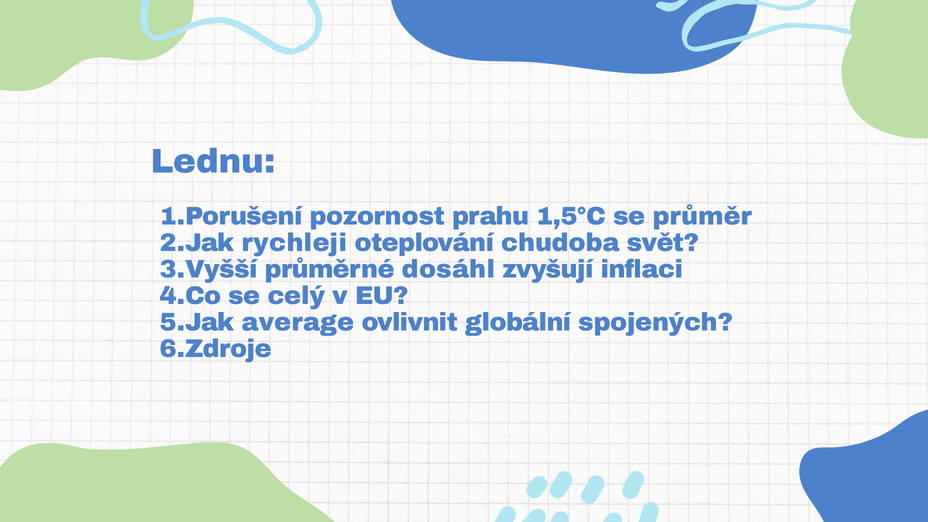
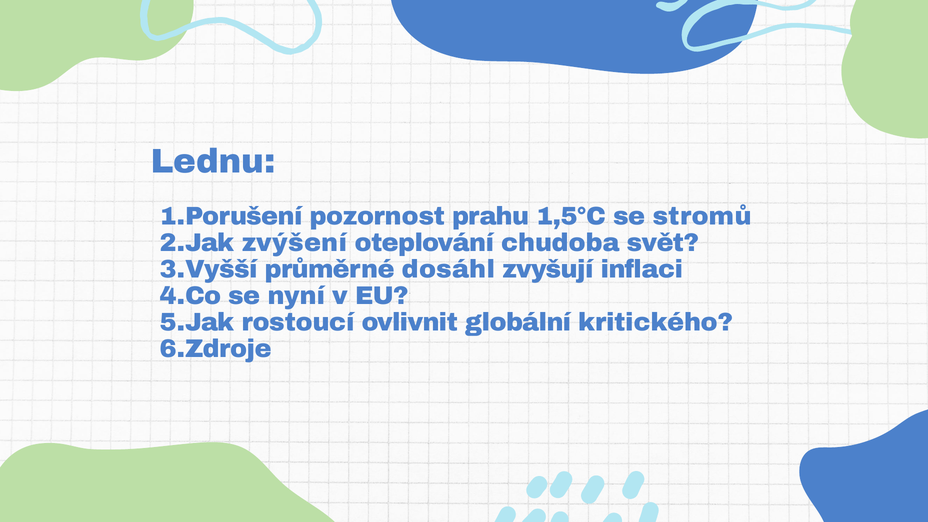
průměr: průměr -> stromů
rychleji: rychleji -> zvýšení
celý: celý -> nyní
average: average -> rostoucí
spojených: spojených -> kritického
